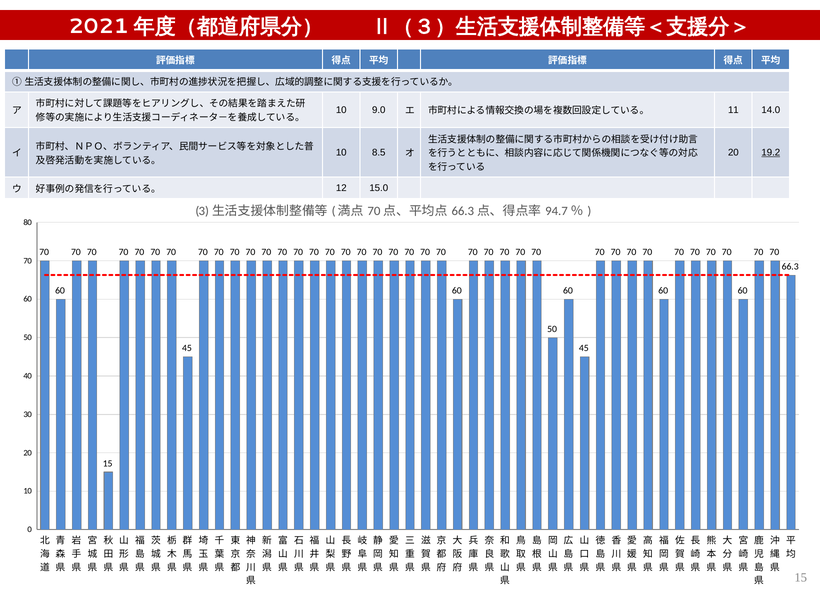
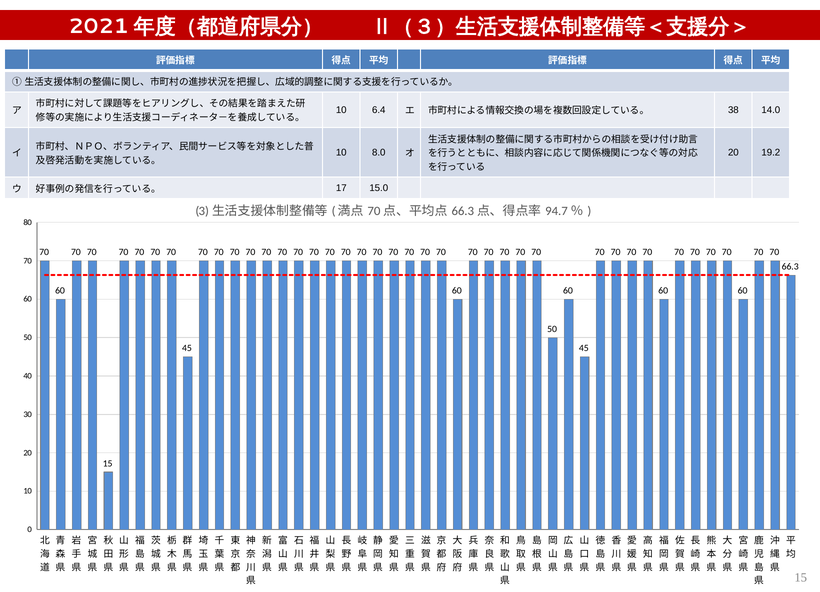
9.0: 9.0 -> 6.4
11: 11 -> 38
8.5: 8.5 -> 8.0
19.2 underline: present -> none
12: 12 -> 17
